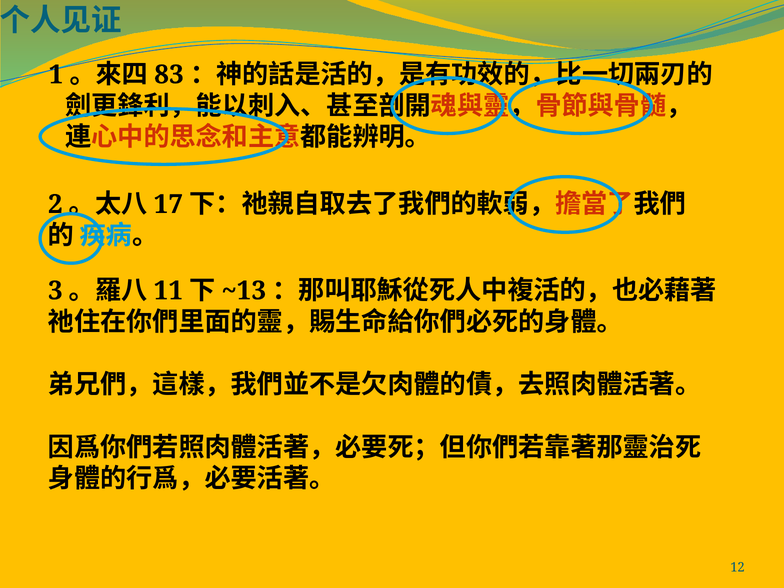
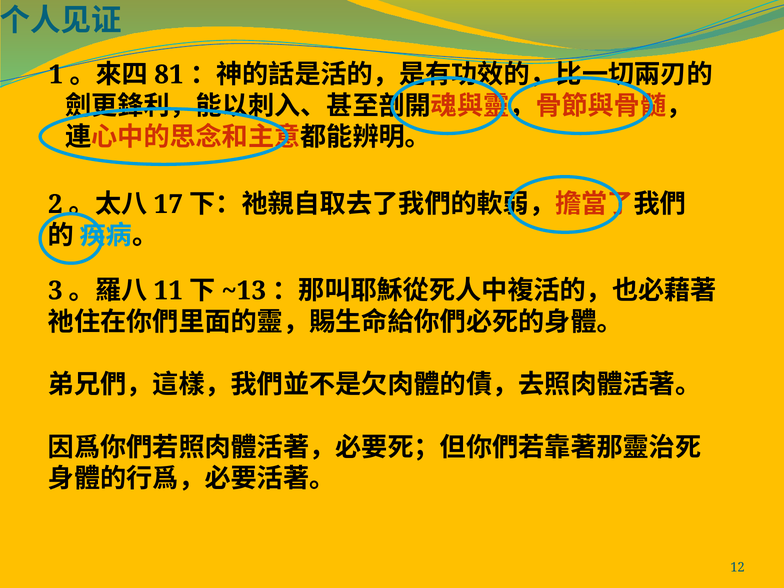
83: 83 -> 81
